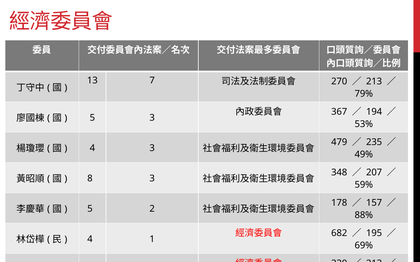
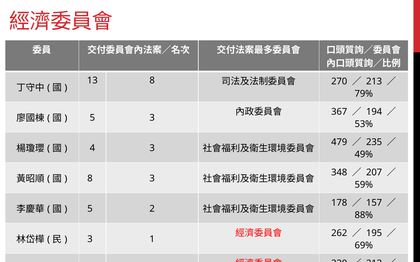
13 7: 7 -> 8
682: 682 -> 262
4 at (90, 240): 4 -> 3
